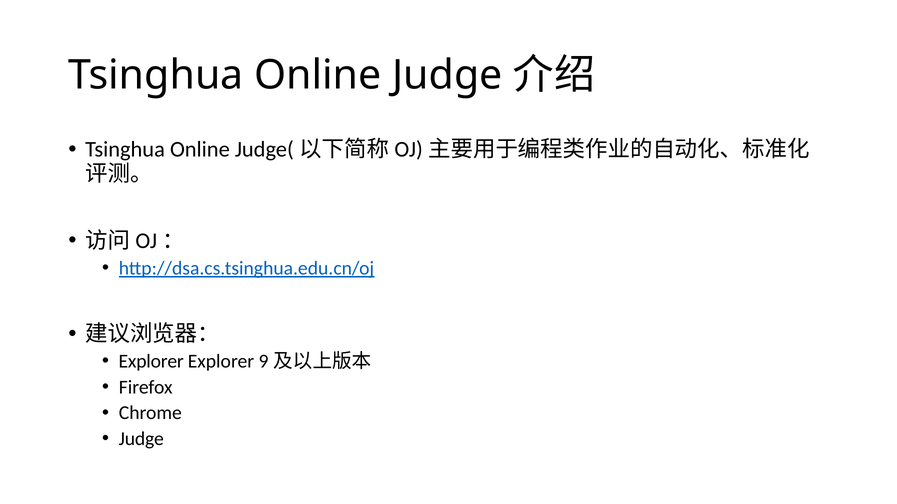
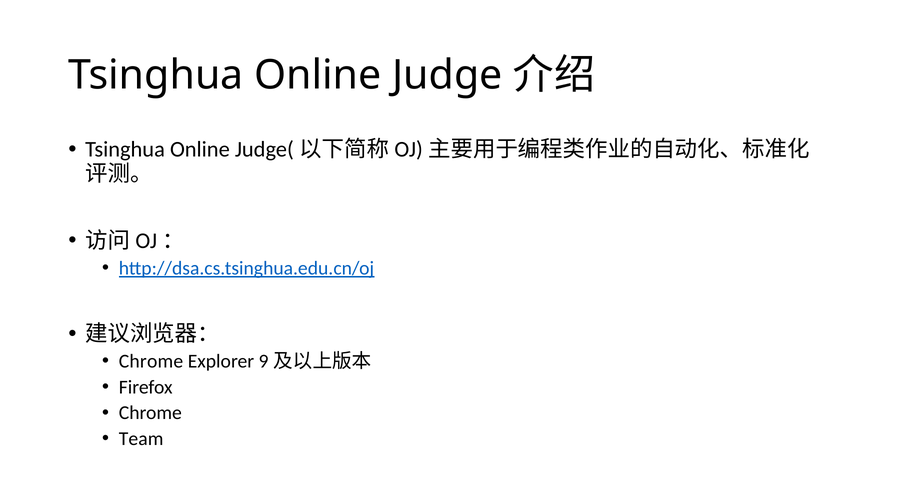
Explorer at (151, 362): Explorer -> Chrome
Judge at (141, 439): Judge -> Team
